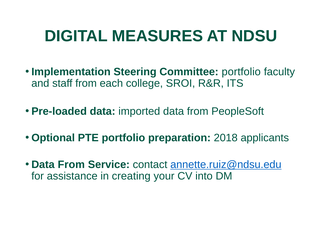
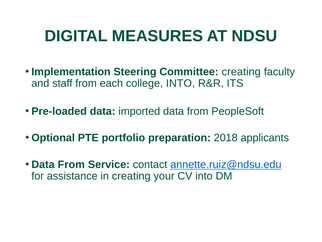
Committee portfolio: portfolio -> creating
college SROI: SROI -> INTO
